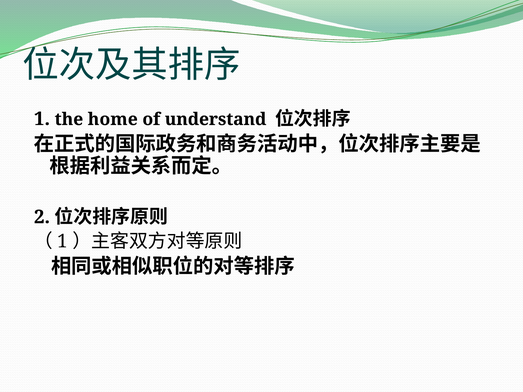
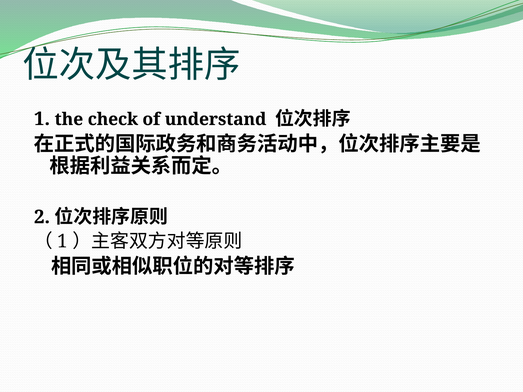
home: home -> check
